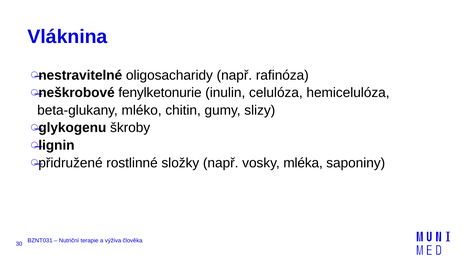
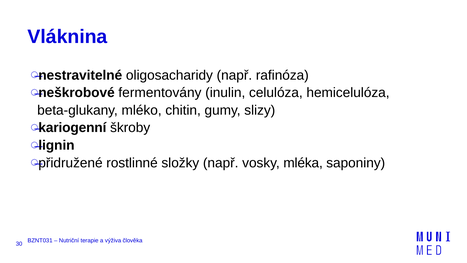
fenylketonurie: fenylketonurie -> fermentovány
glykogenu: glykogenu -> kariogenní
